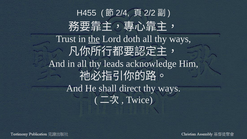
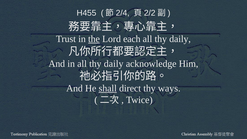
doth: doth -> each
ways at (180, 39): ways -> daily
in all thy leads: leads -> daily
shall underline: none -> present
